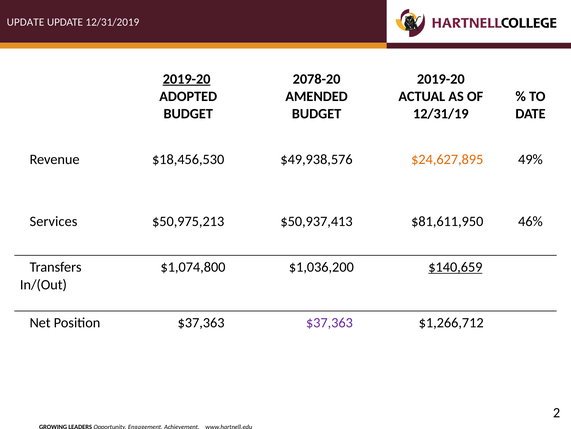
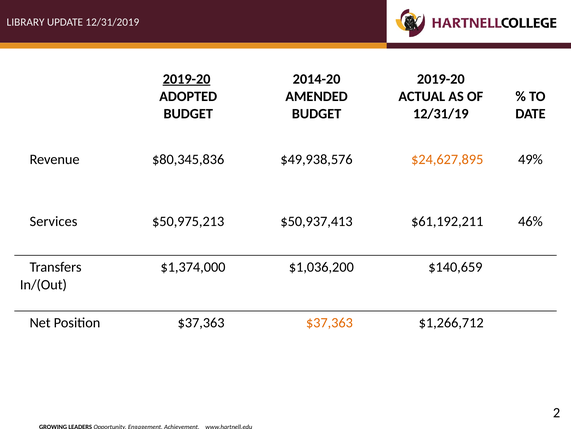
UPDATE at (26, 22): UPDATE -> LIBRARY
2078-20: 2078-20 -> 2014-20
$18,456,530: $18,456,530 -> $80,345,836
$81,611,950: $81,611,950 -> $61,192,211
$1,074,800: $1,074,800 -> $1,374,000
$140,659 underline: present -> none
$37,363 at (329, 322) colour: purple -> orange
